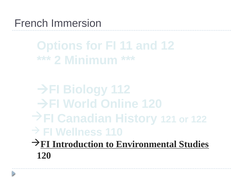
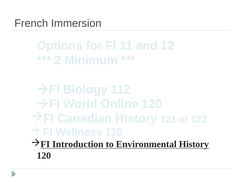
Environmental Studies: Studies -> History
